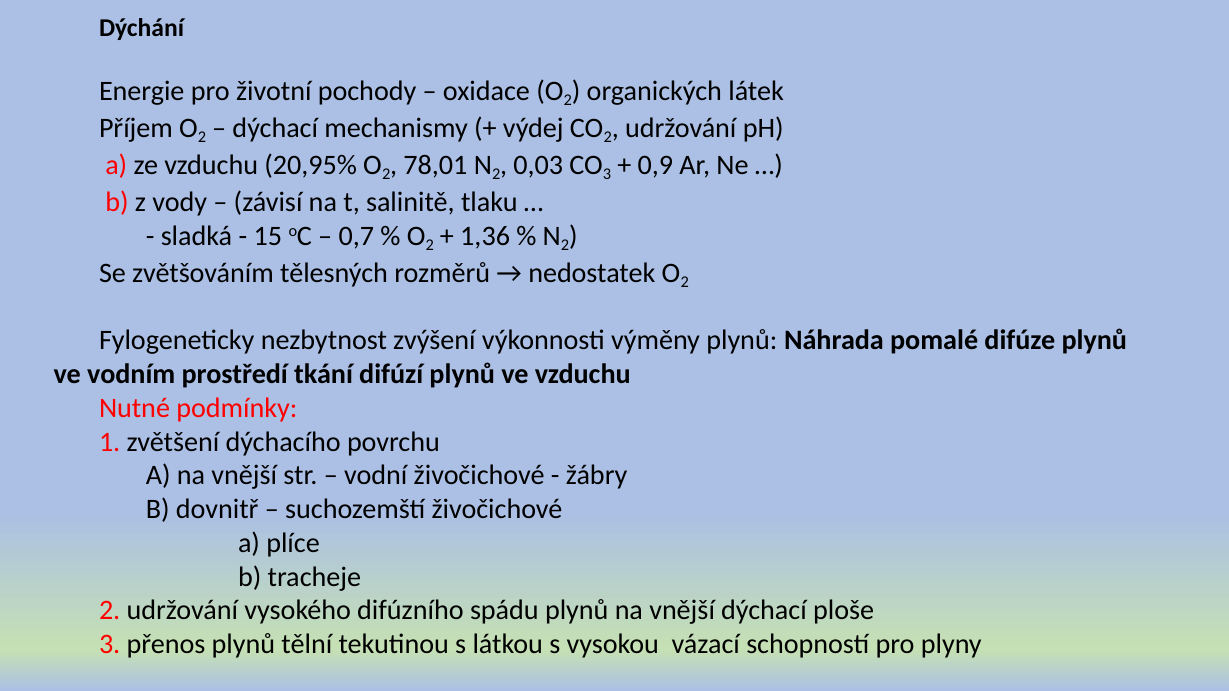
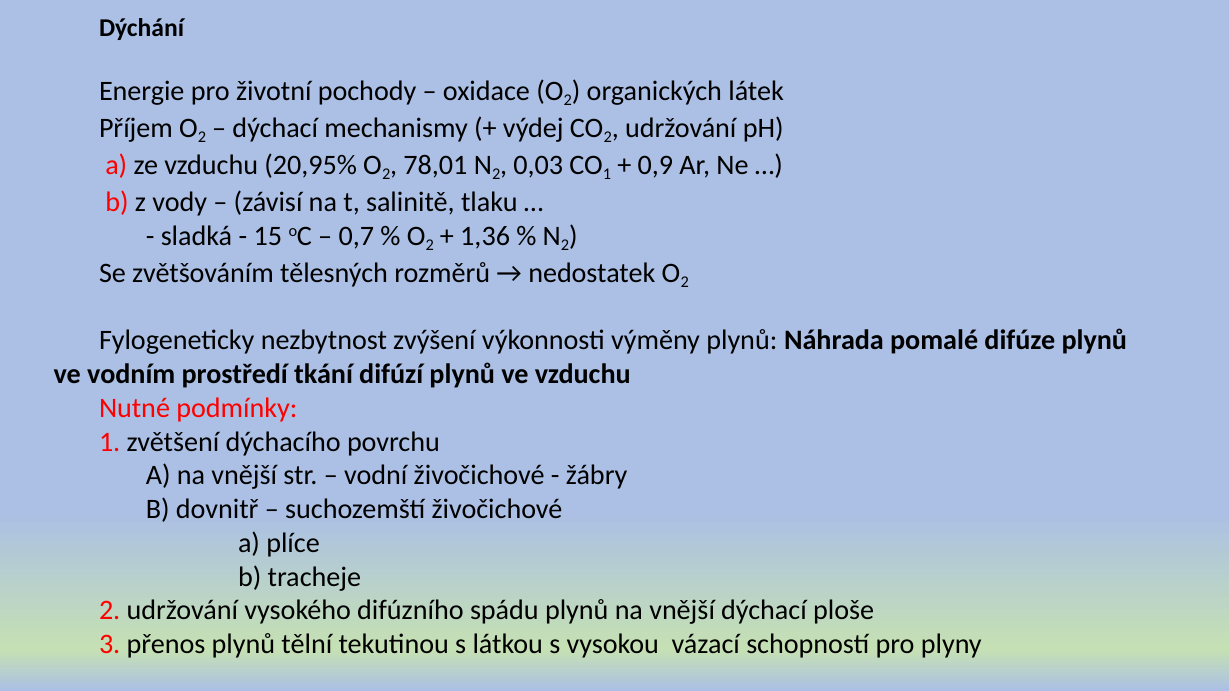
3 at (607, 175): 3 -> 1
